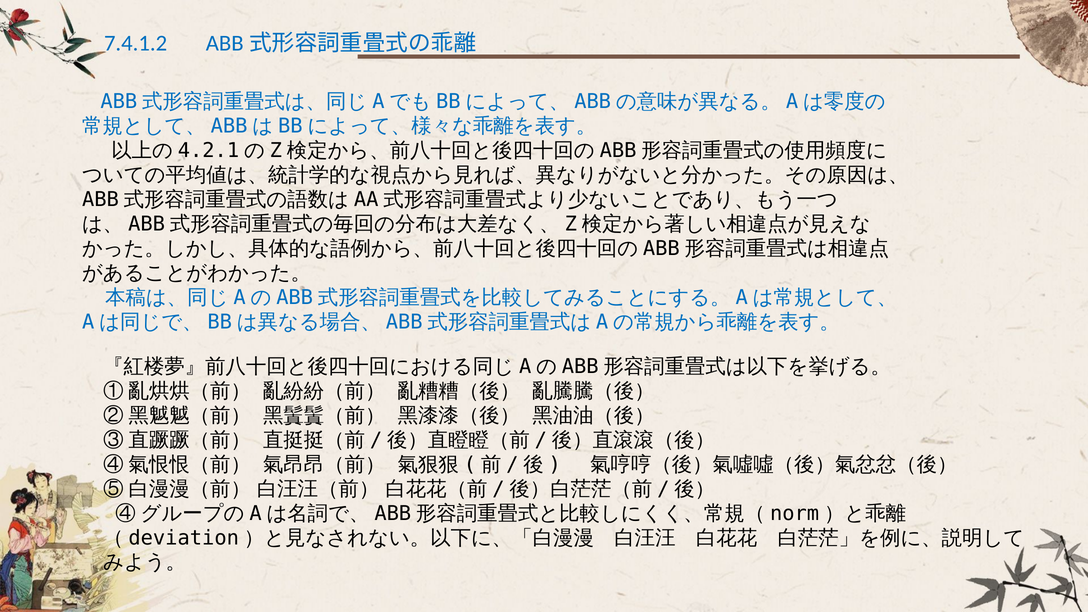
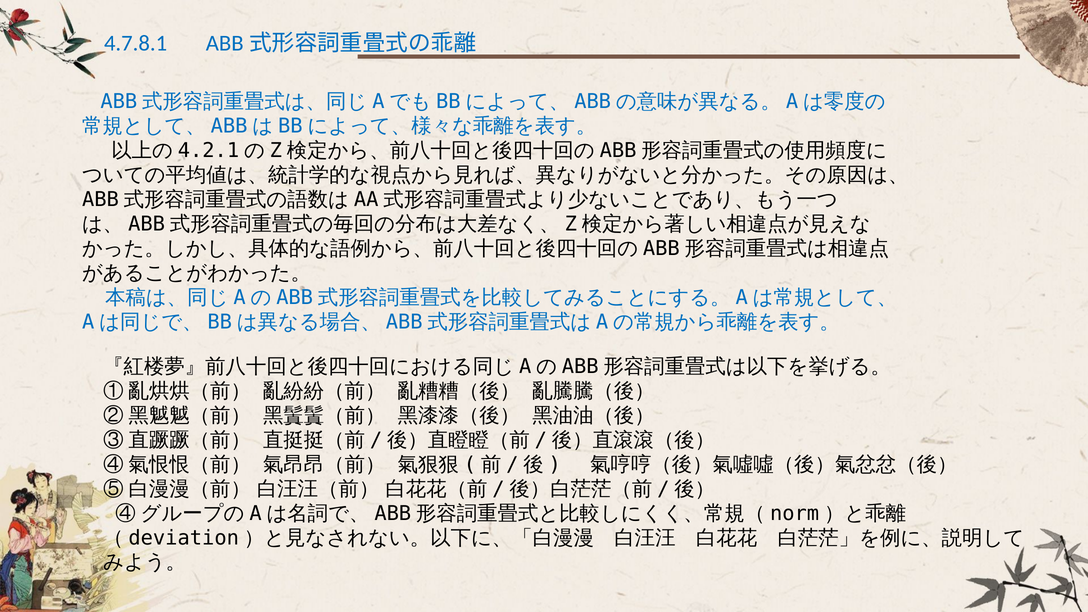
7.4.1.2: 7.4.1.2 -> 4.7.8.1
